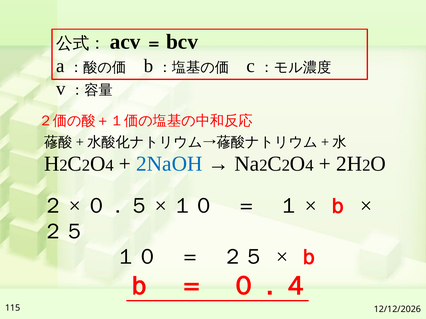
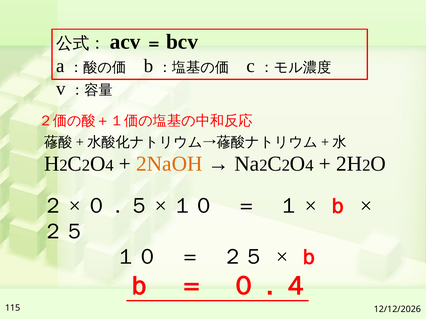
2NaOH colour: blue -> orange
